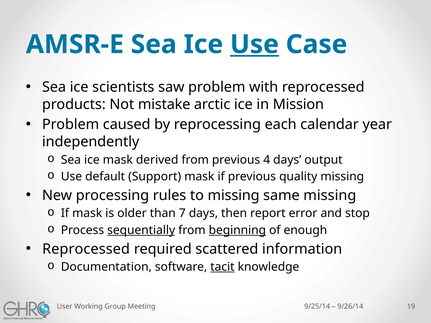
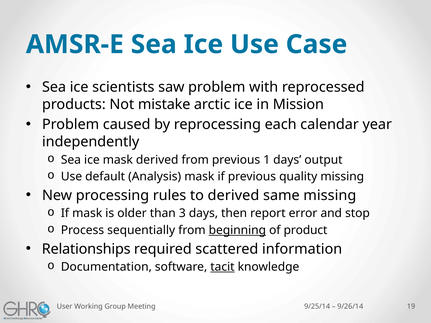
Use at (254, 44) underline: present -> none
4: 4 -> 1
Support: Support -> Analysis
to missing: missing -> derived
7: 7 -> 3
sequentially underline: present -> none
enough: enough -> product
Reprocessed at (86, 249): Reprocessed -> Relationships
